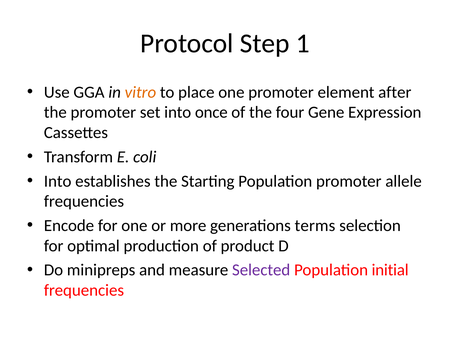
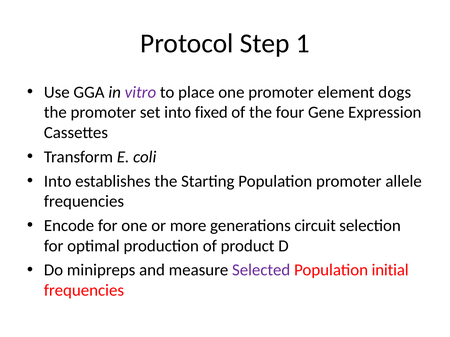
vitro colour: orange -> purple
after: after -> dogs
once: once -> fixed
terms: terms -> circuit
